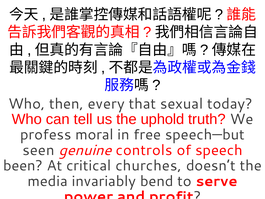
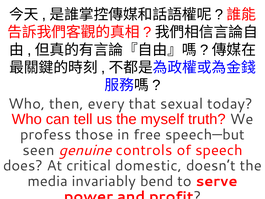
uphold: uphold -> myself
moral: moral -> those
been: been -> does
churches: churches -> domestic
